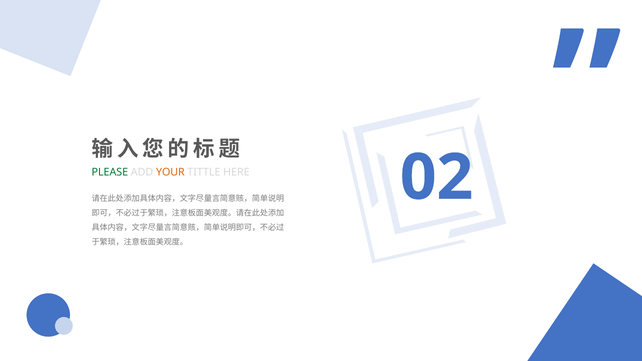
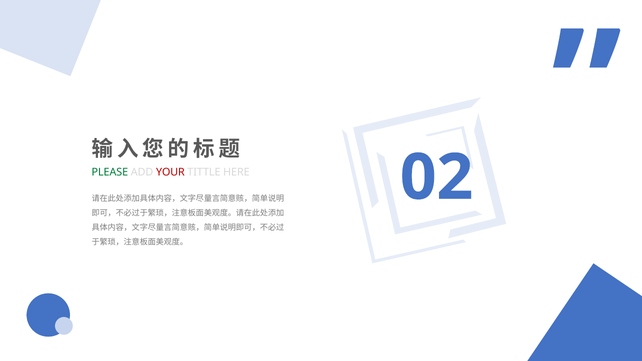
YOUR colour: orange -> red
